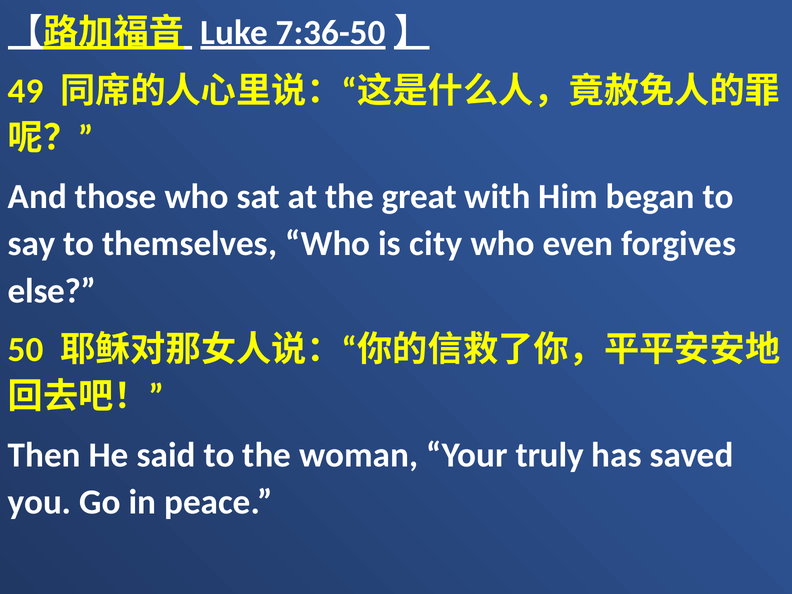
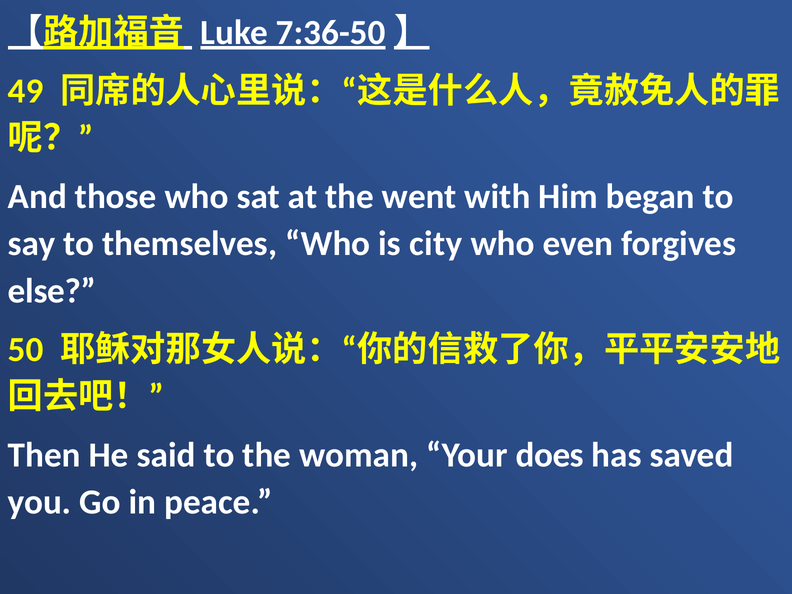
great: great -> went
truly: truly -> does
